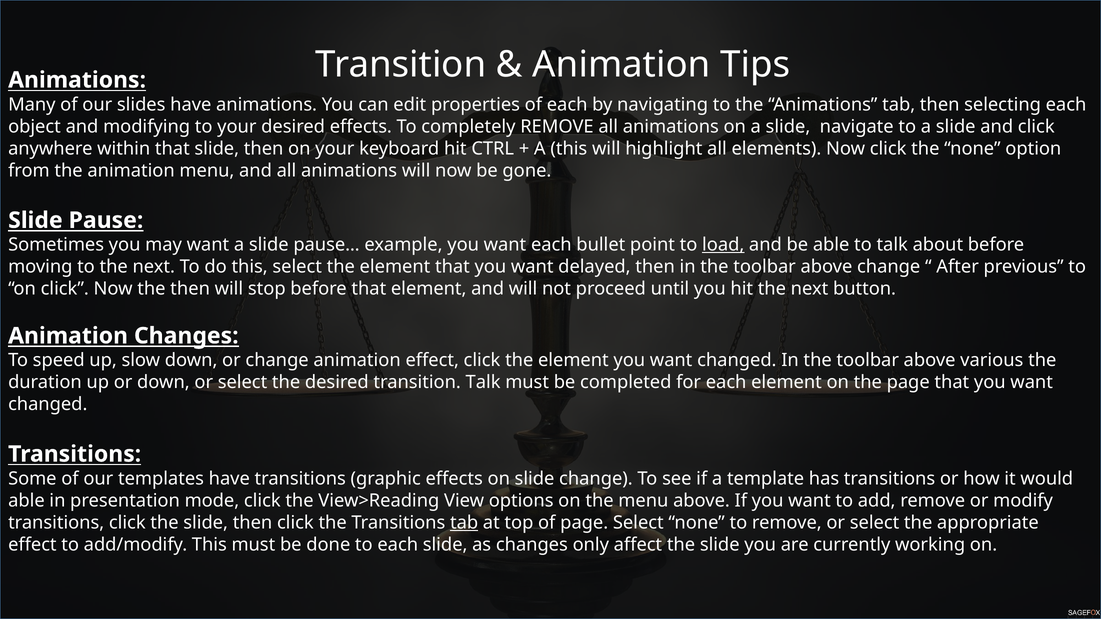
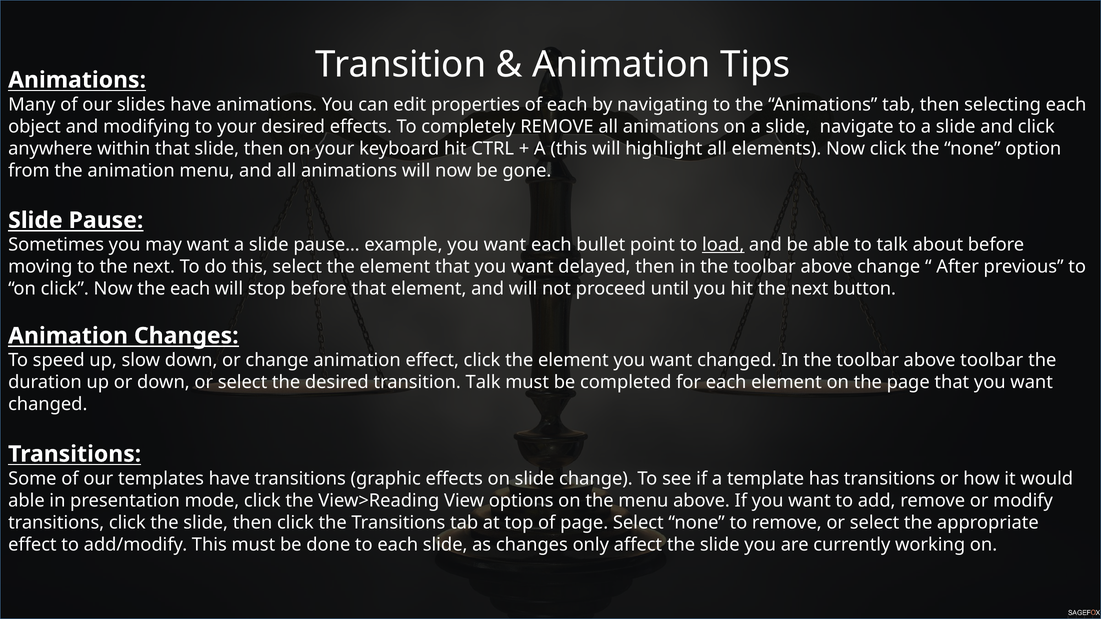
the then: then -> each
above various: various -> toolbar
tab at (464, 523) underline: present -> none
